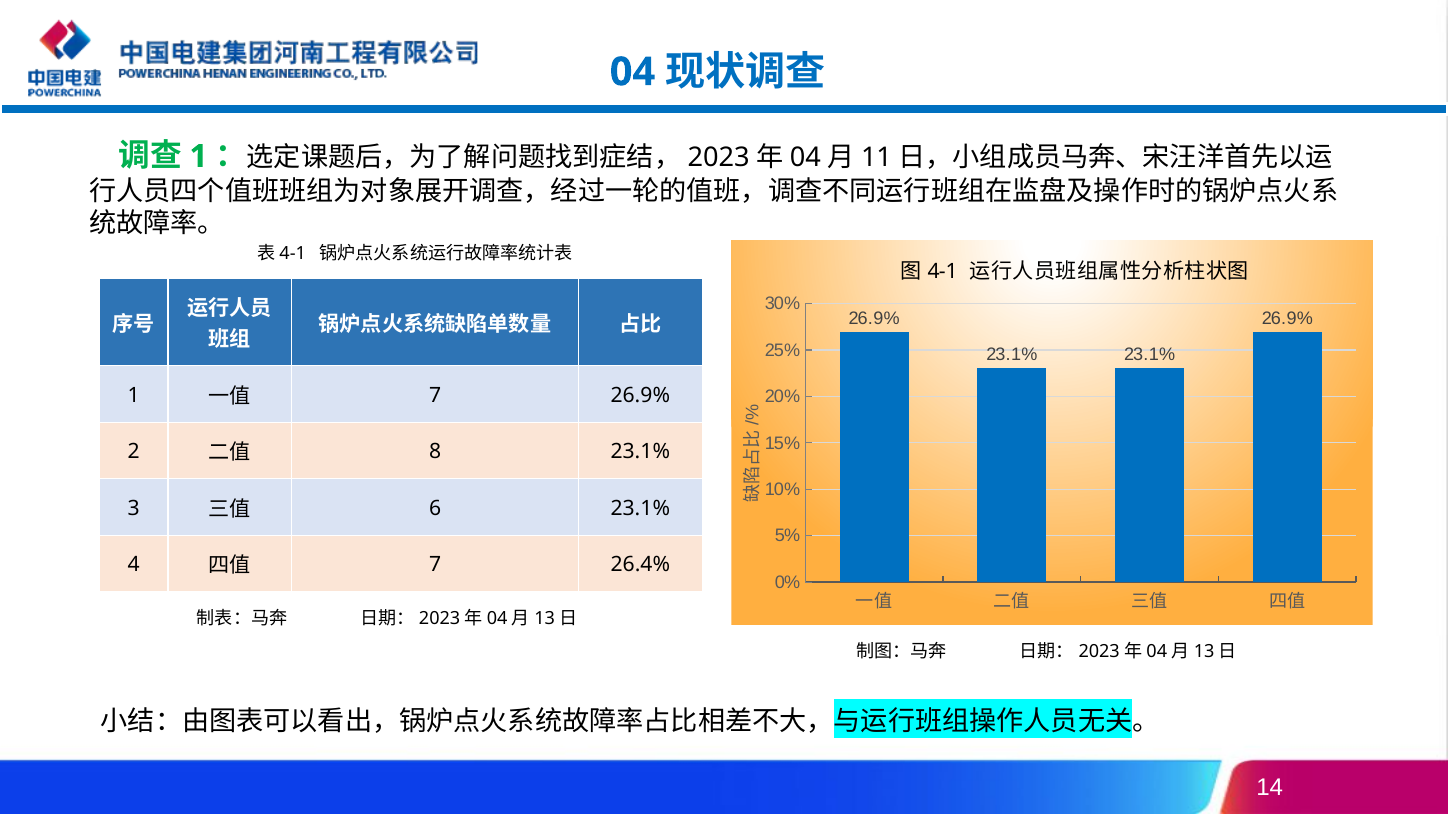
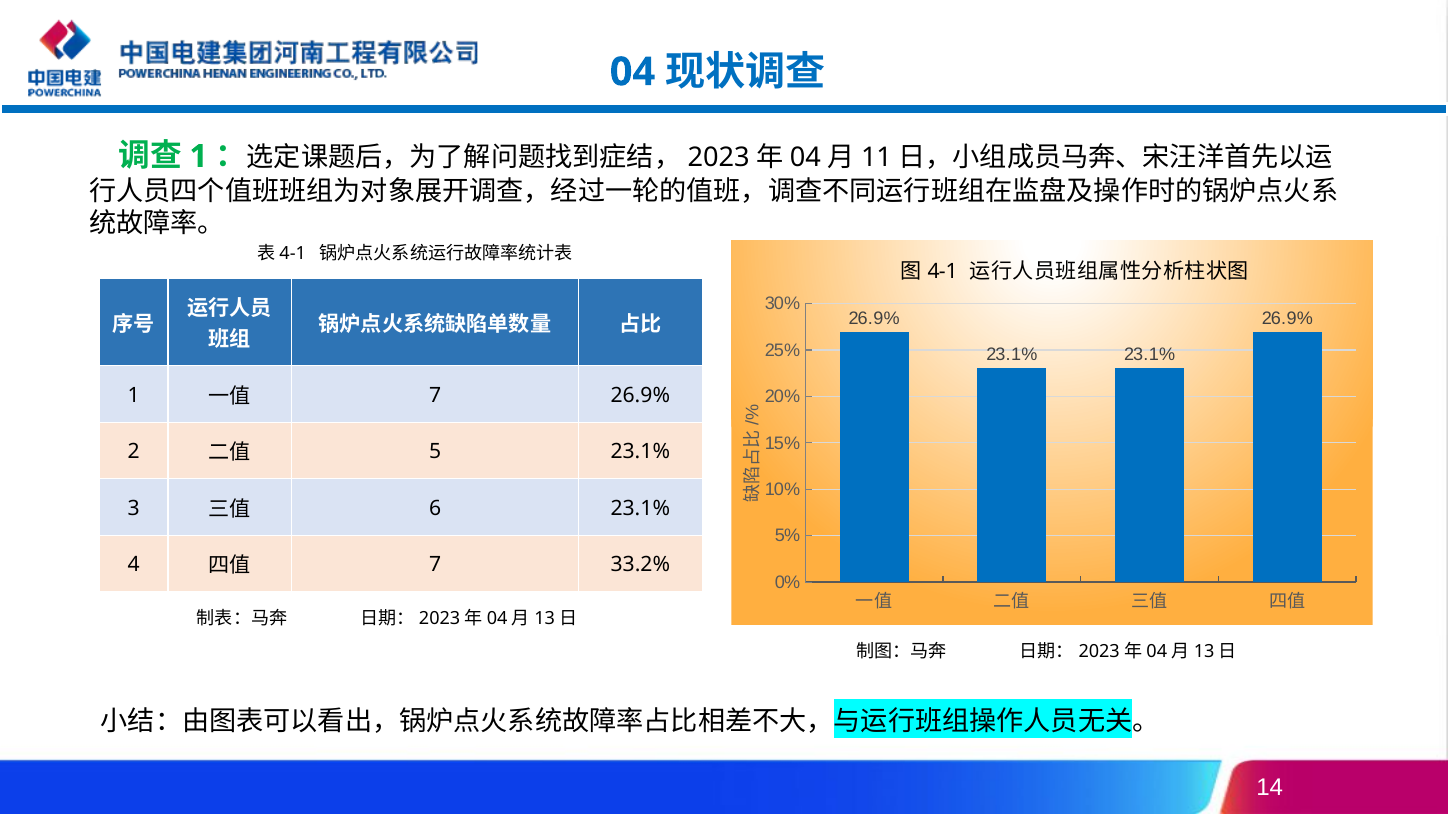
8: 8 -> 5
26.4%: 26.4% -> 33.2%
